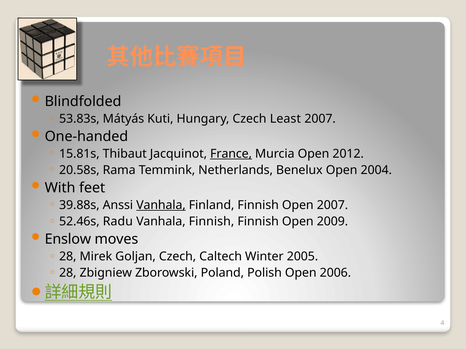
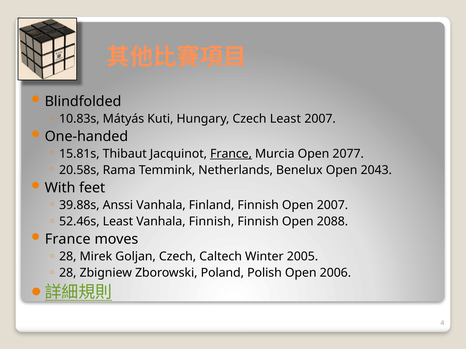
53.83s: 53.83s -> 10.83s
2012: 2012 -> 2077
2004: 2004 -> 2043
Vanhala at (161, 205) underline: present -> none
52.46s Radu: Radu -> Least
2009: 2009 -> 2088
Enslow at (68, 239): Enslow -> France
